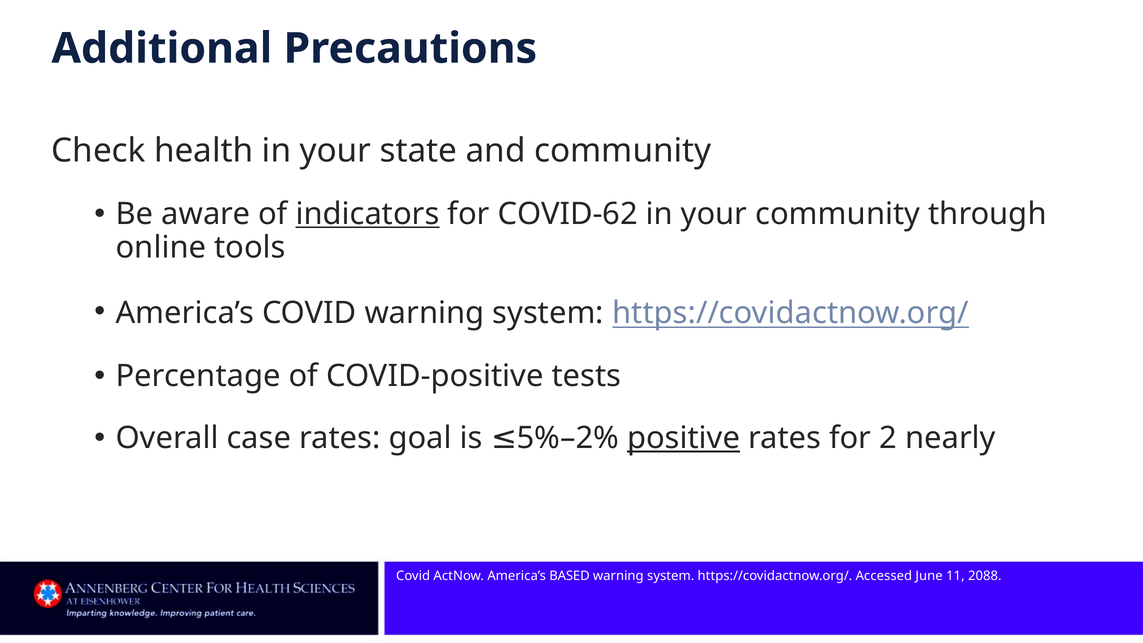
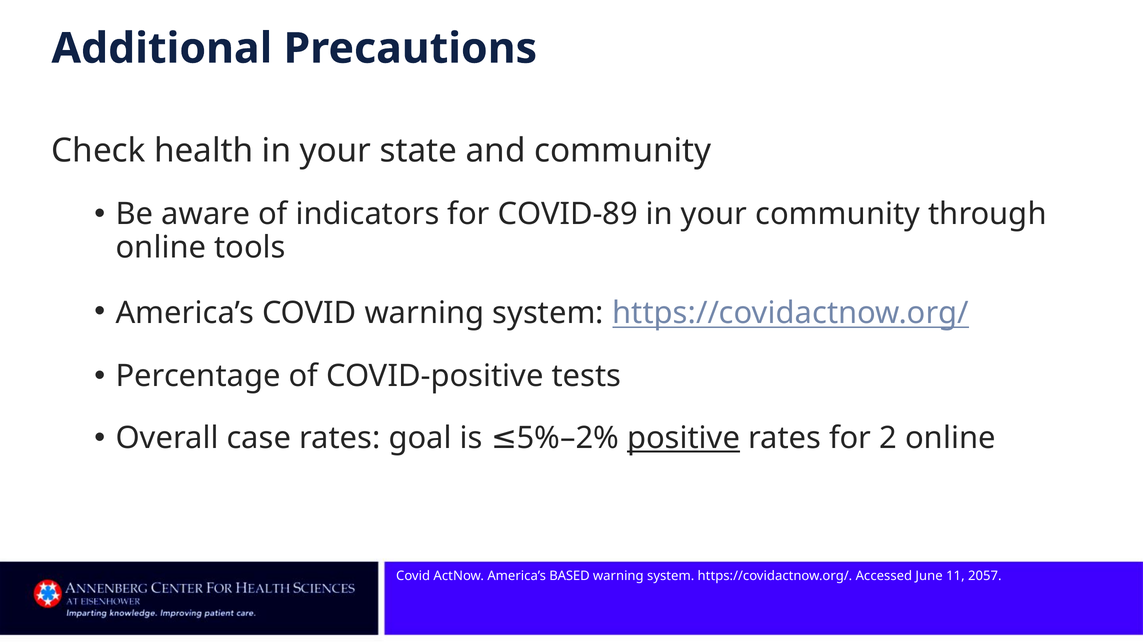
indicators underline: present -> none
COVID-62: COVID-62 -> COVID-89
2 nearly: nearly -> online
2088: 2088 -> 2057
